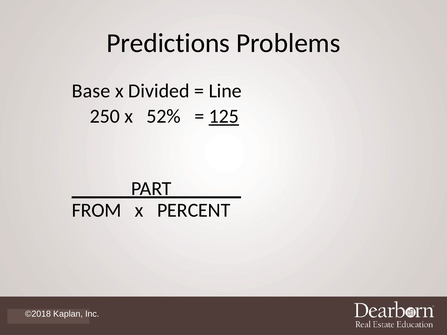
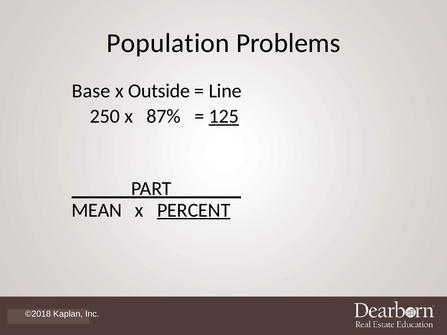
Predictions: Predictions -> Population
Divided: Divided -> Outside
52%: 52% -> 87%
FROM: FROM -> MEAN
PERCENT underline: none -> present
